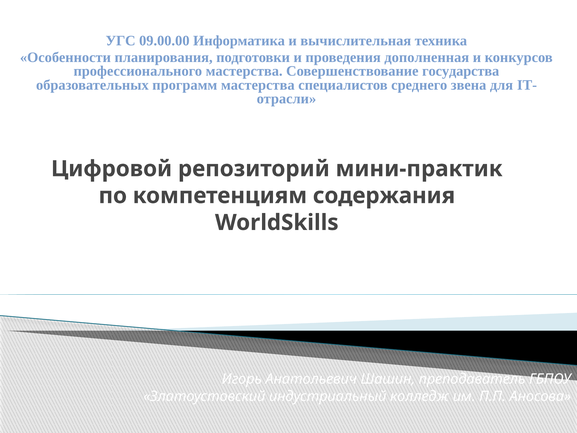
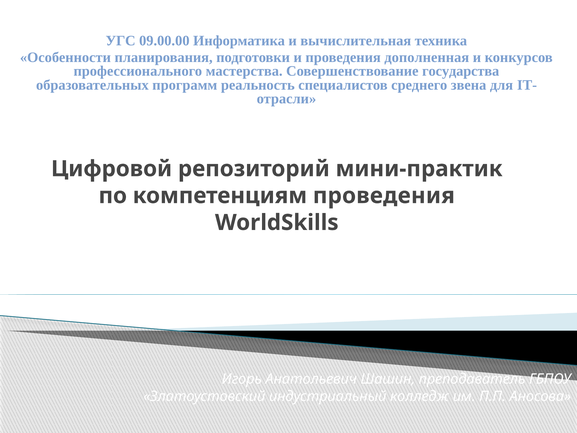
программ мастерства: мастерства -> реальность
компетенциям содержания: содержания -> проведения
